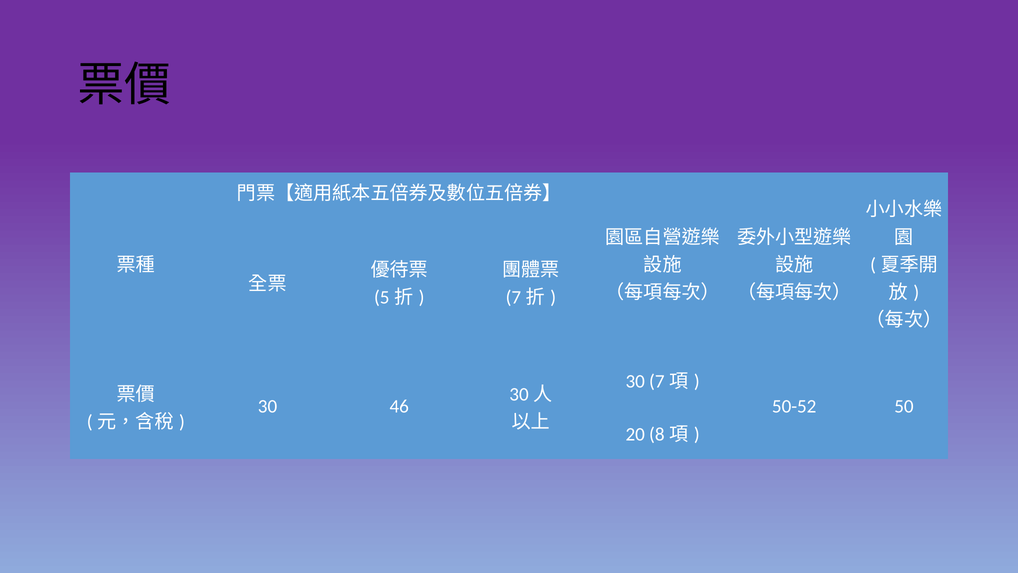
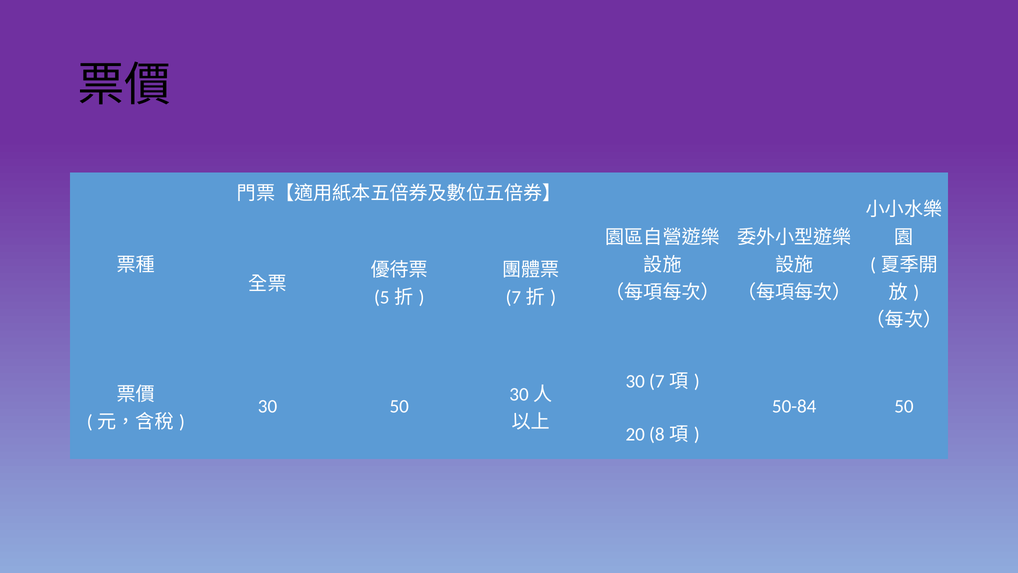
30 46: 46 -> 50
50-52: 50-52 -> 50-84
